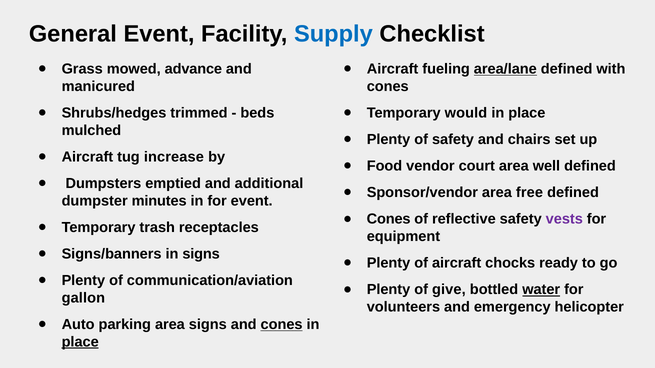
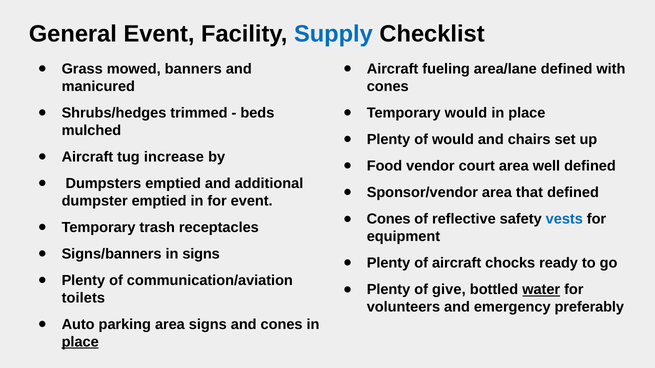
advance: advance -> banners
area/lane underline: present -> none
of safety: safety -> would
free: free -> that
dumpster minutes: minutes -> emptied
vests colour: purple -> blue
gallon: gallon -> toilets
helicopter: helicopter -> preferably
cones at (282, 325) underline: present -> none
